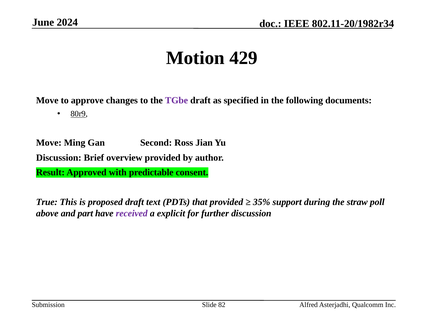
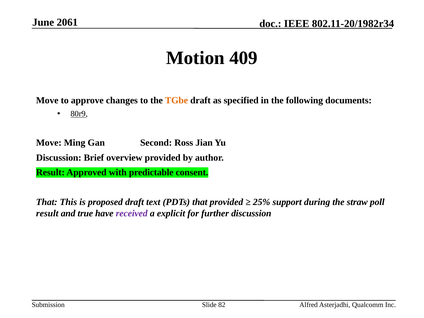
2024: 2024 -> 2061
429: 429 -> 409
TGbe colour: purple -> orange
True at (47, 202): True -> That
35%: 35% -> 25%
above at (47, 213): above -> result
part: part -> true
